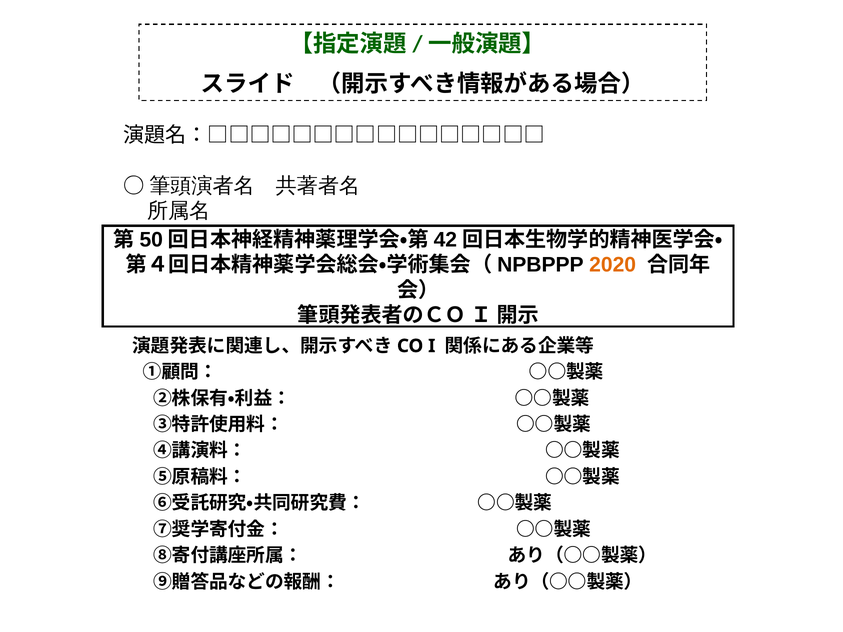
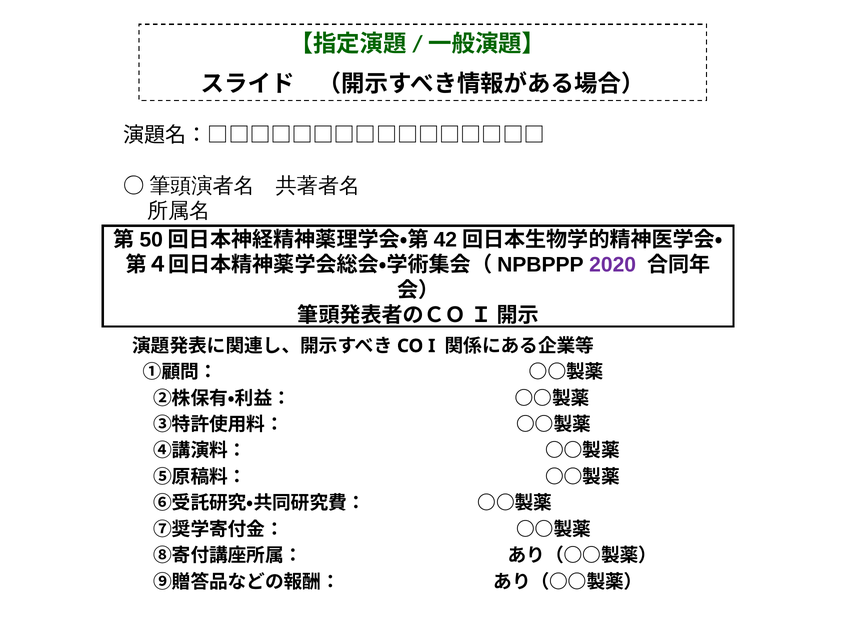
2020 colour: orange -> purple
